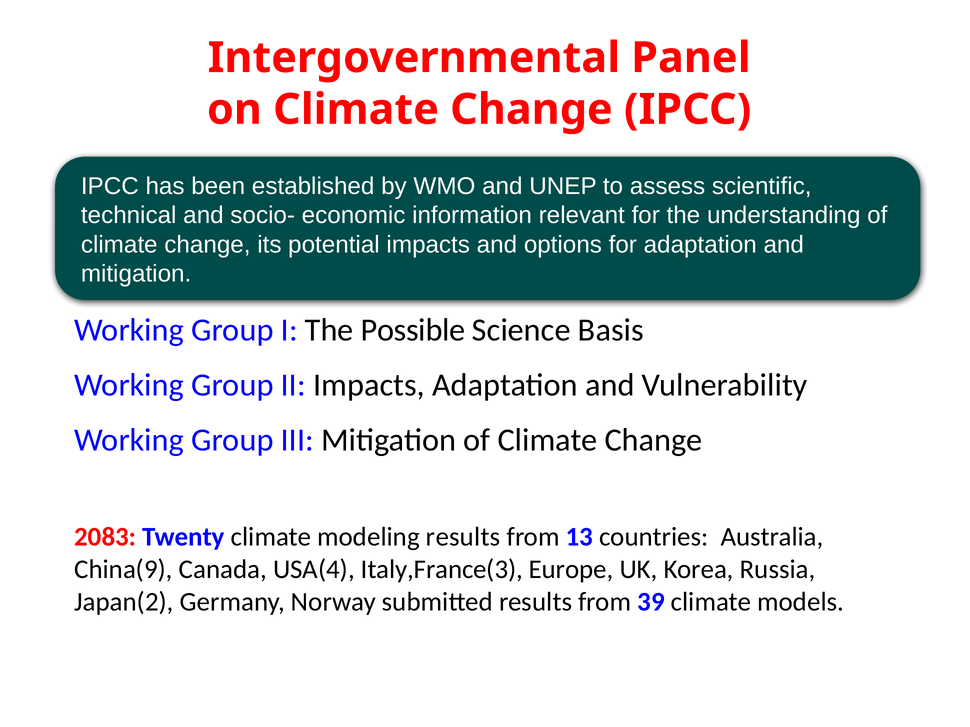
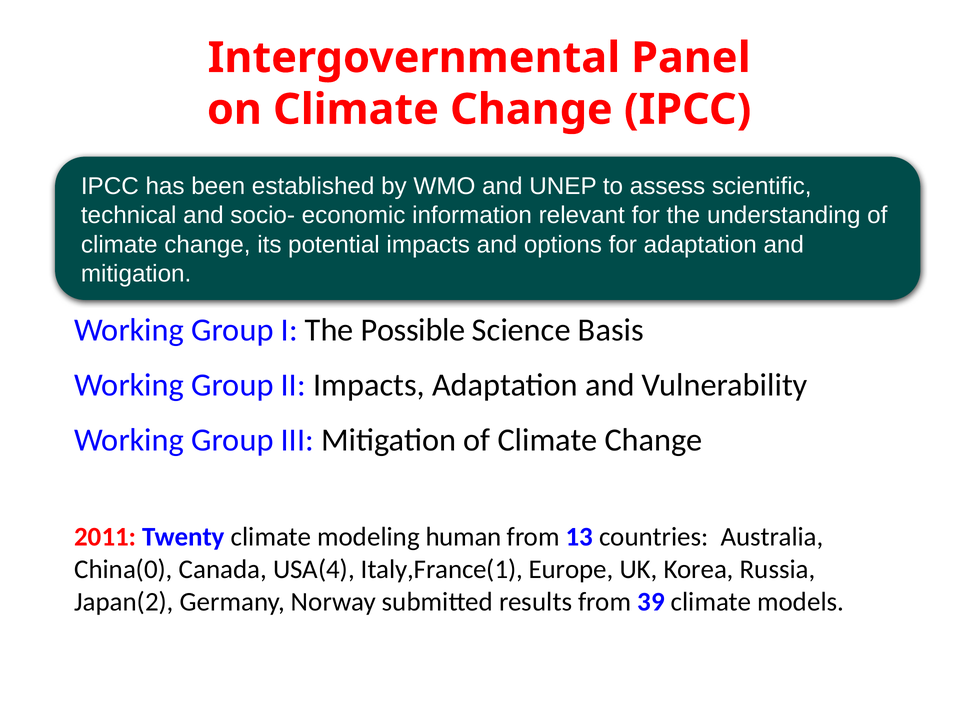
2083: 2083 -> 2011
modeling results: results -> human
China(9: China(9 -> China(0
Italy,France(3: Italy,France(3 -> Italy,France(1
